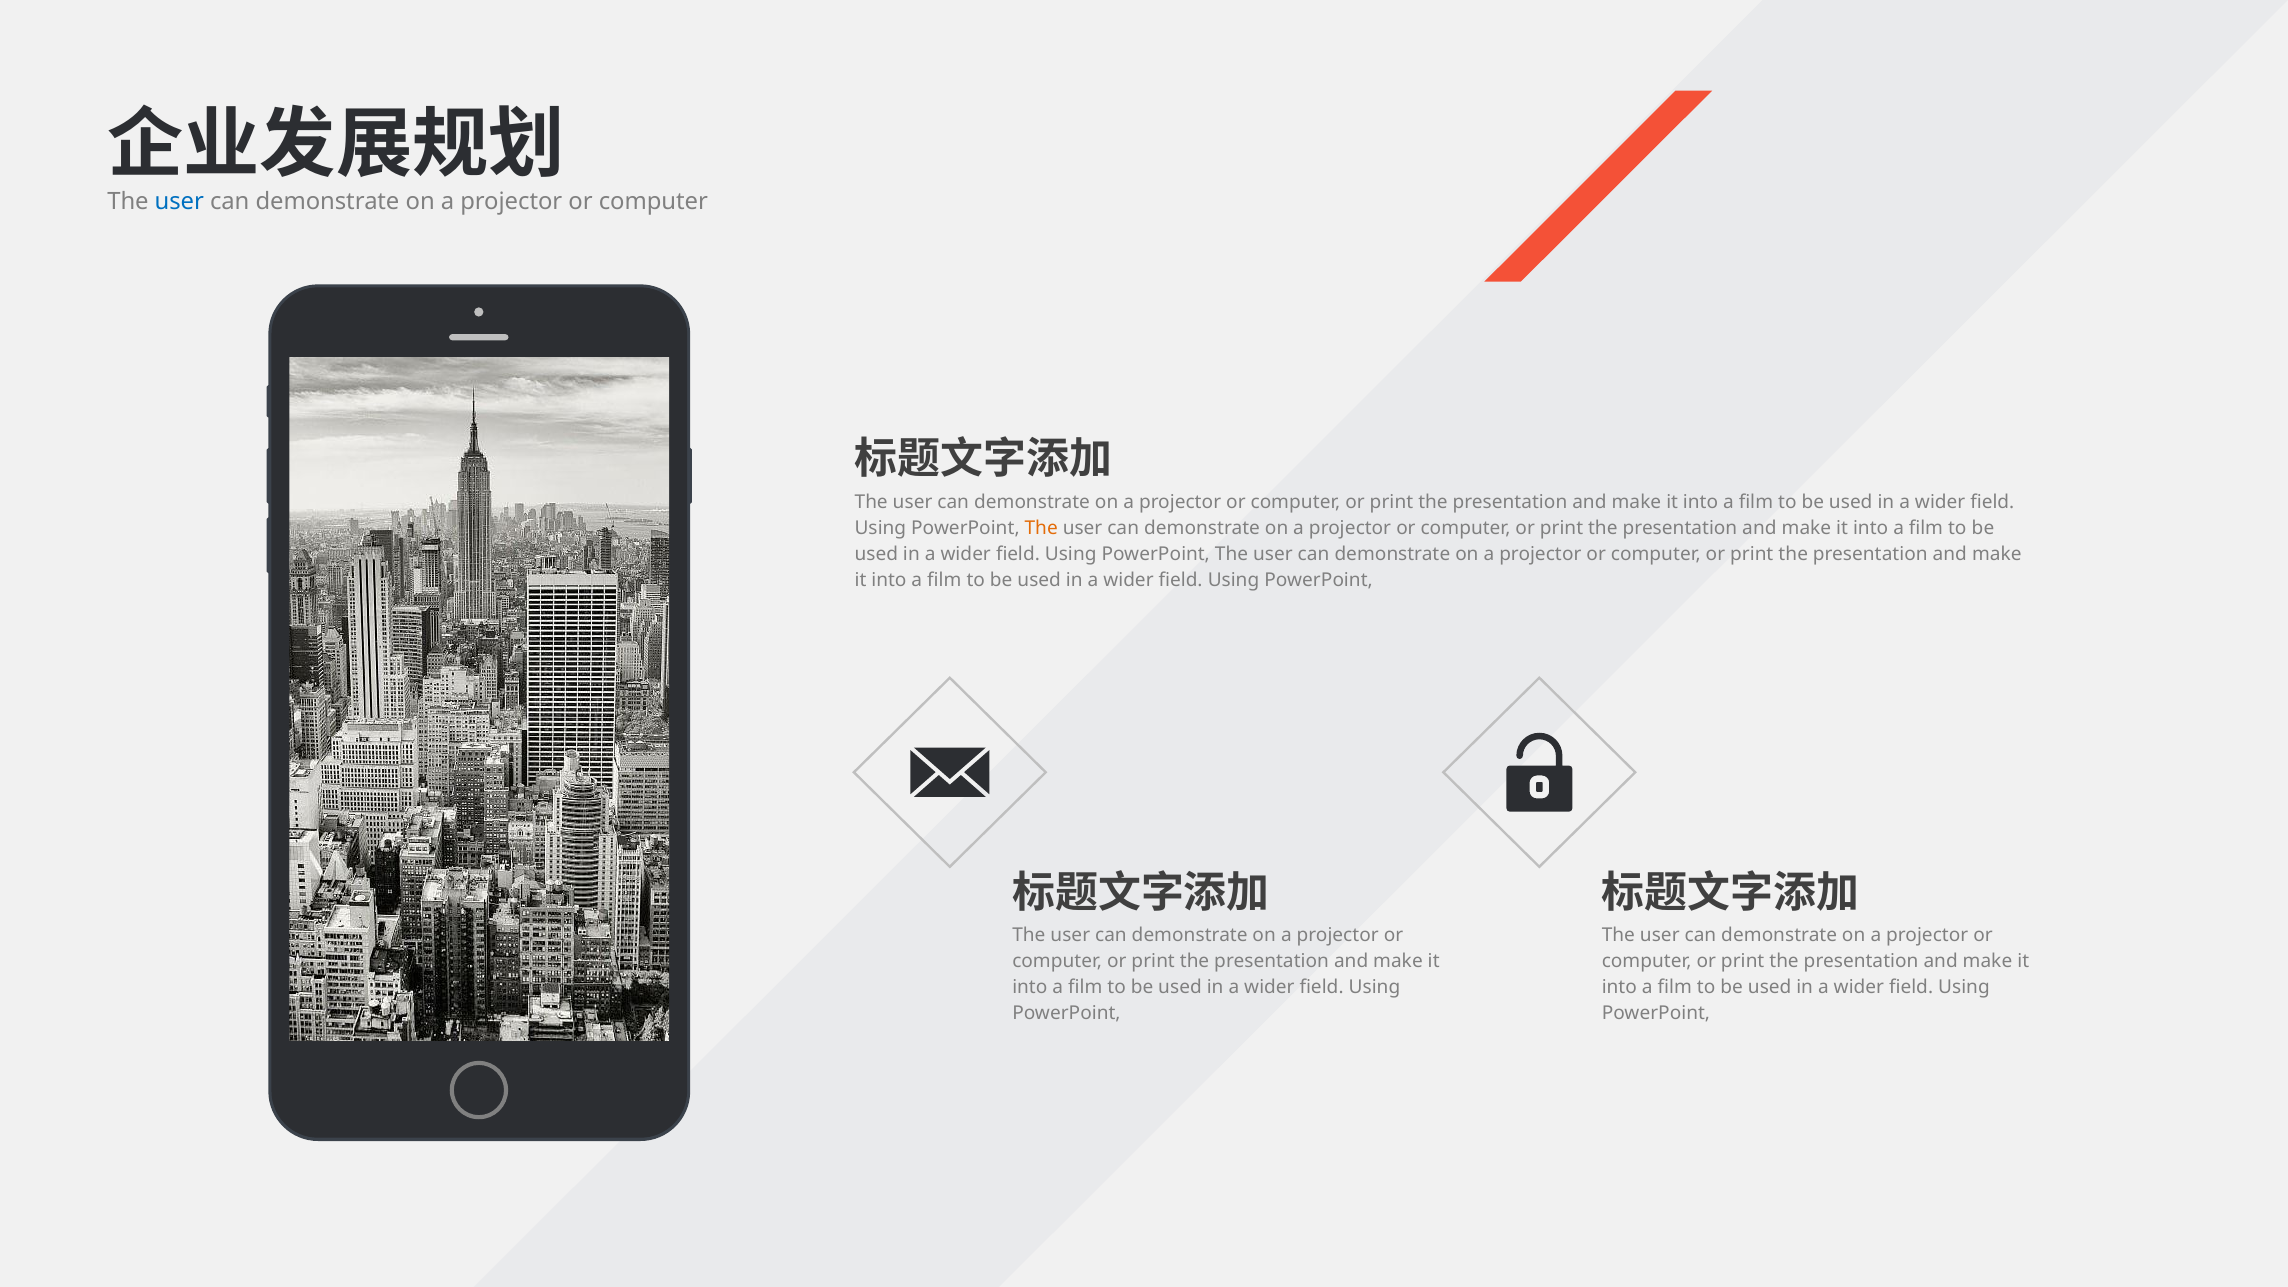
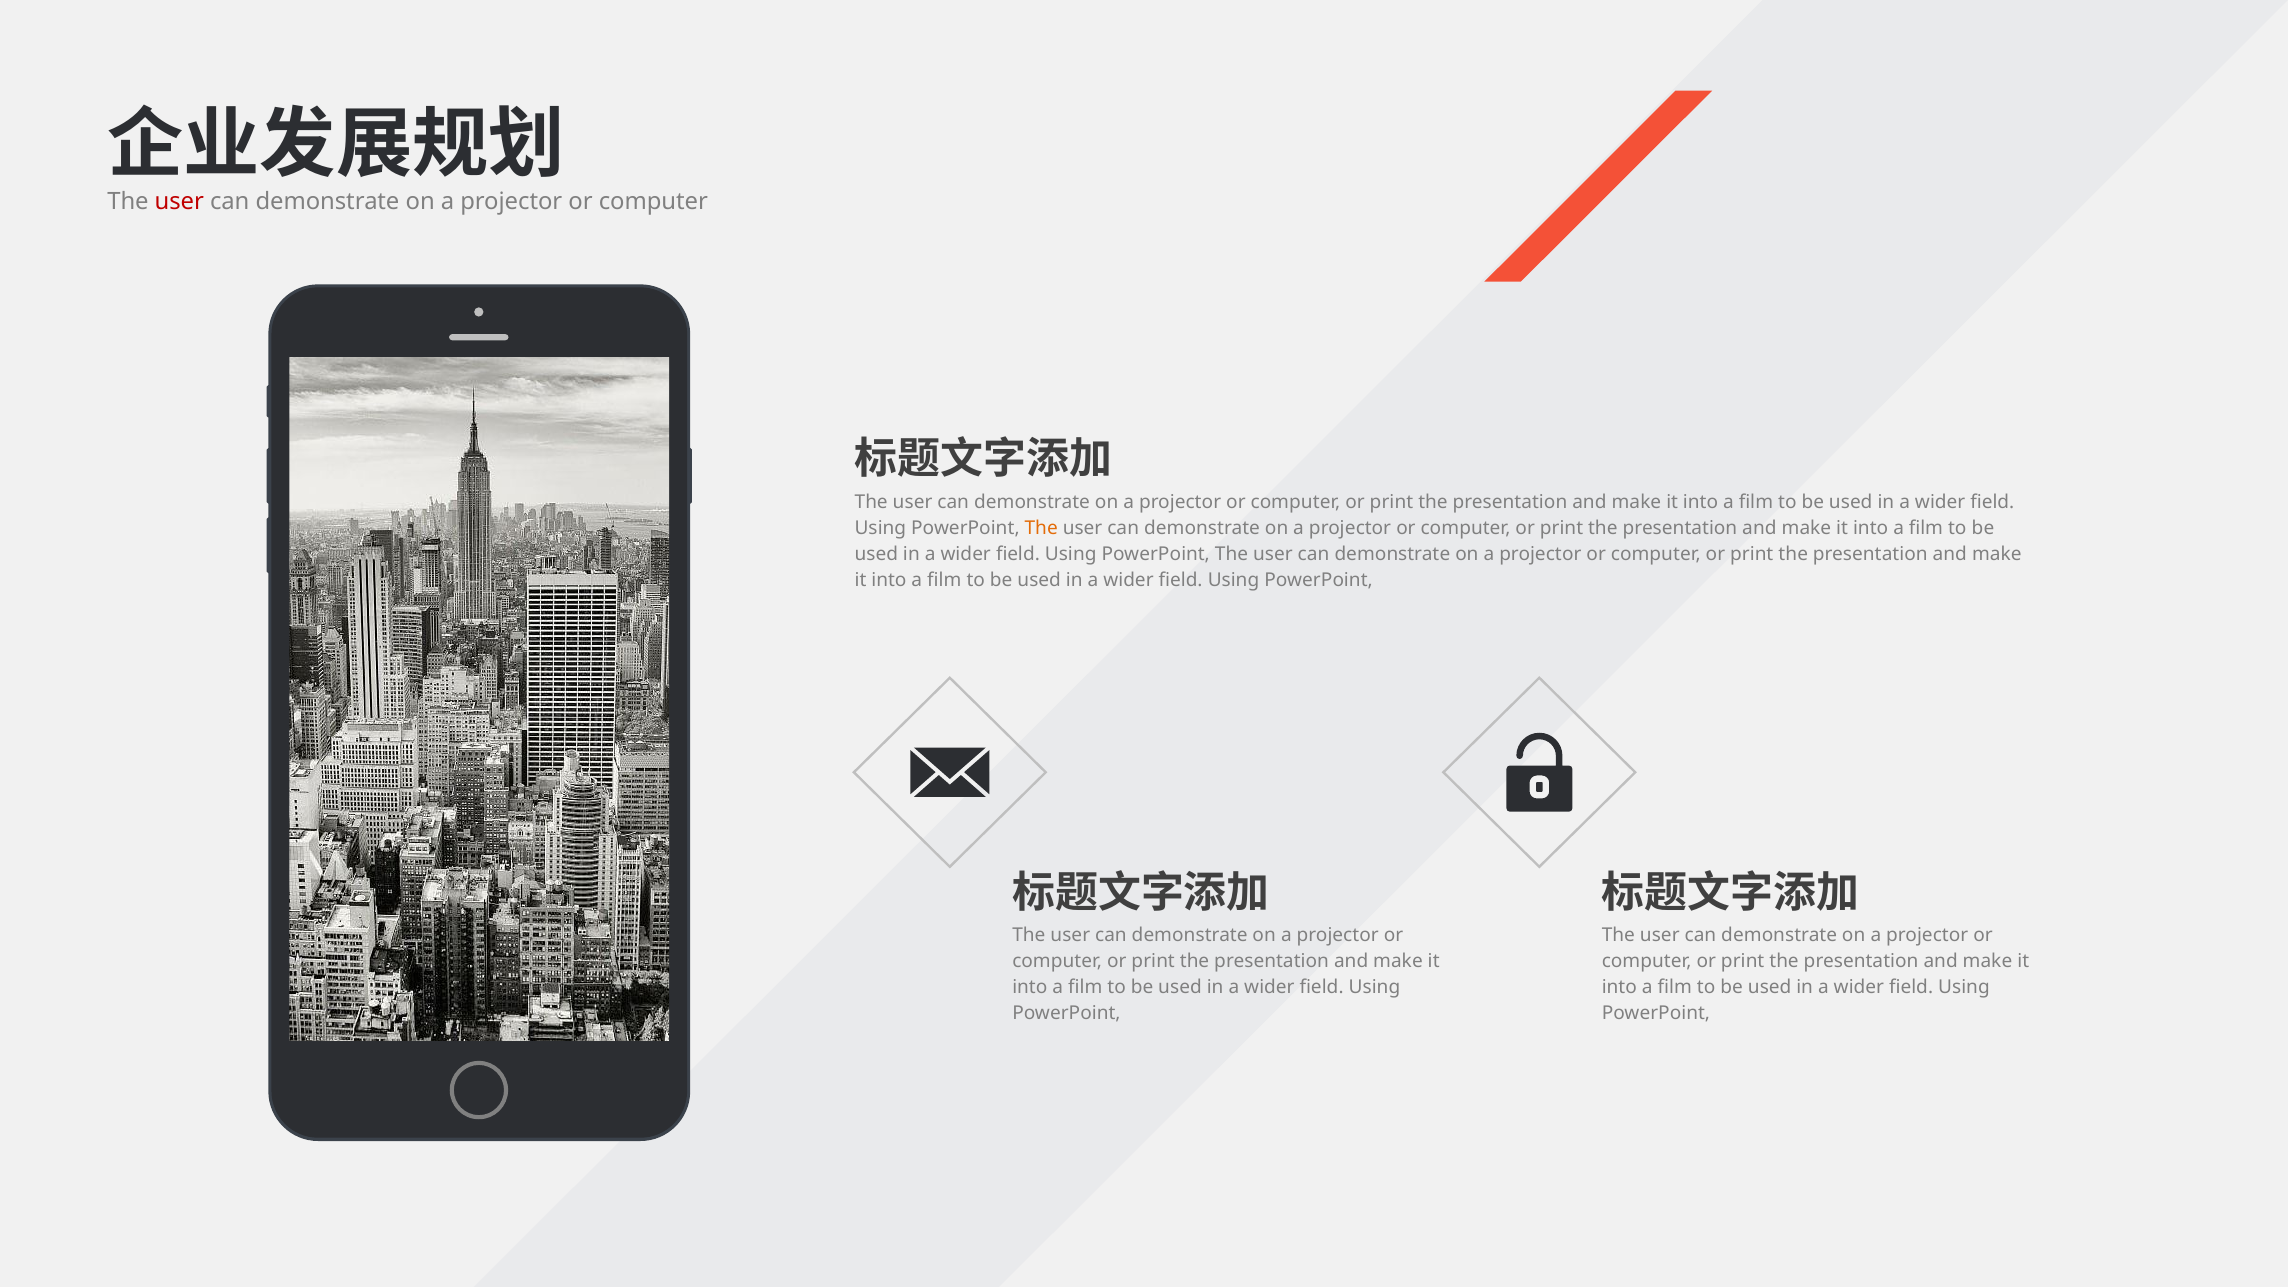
user at (179, 202) colour: blue -> red
